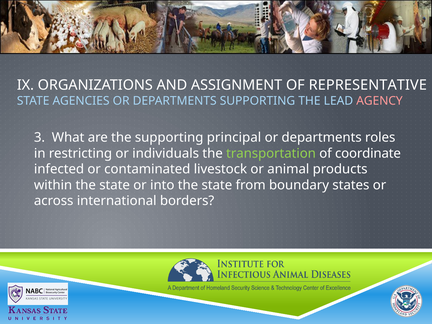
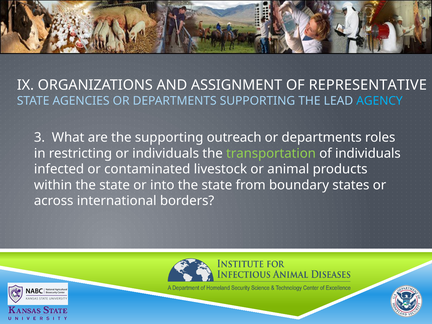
AGENCY colour: pink -> light blue
principal: principal -> outreach
of coordinate: coordinate -> individuals
